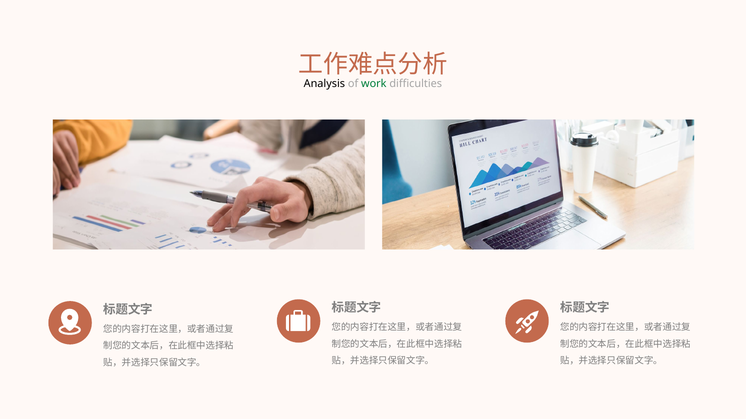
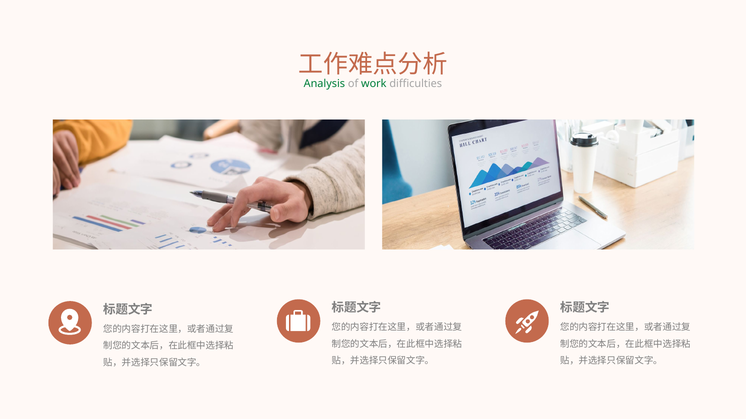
Analysis colour: black -> green
